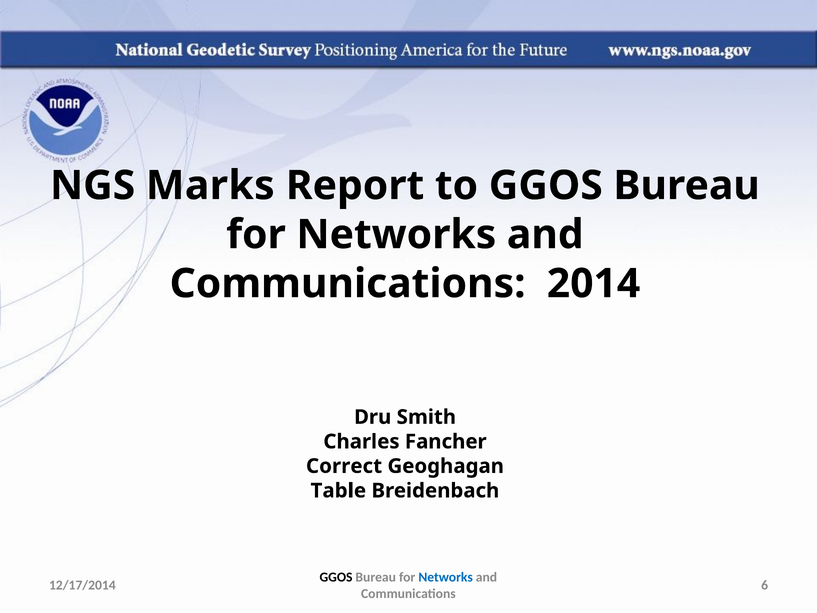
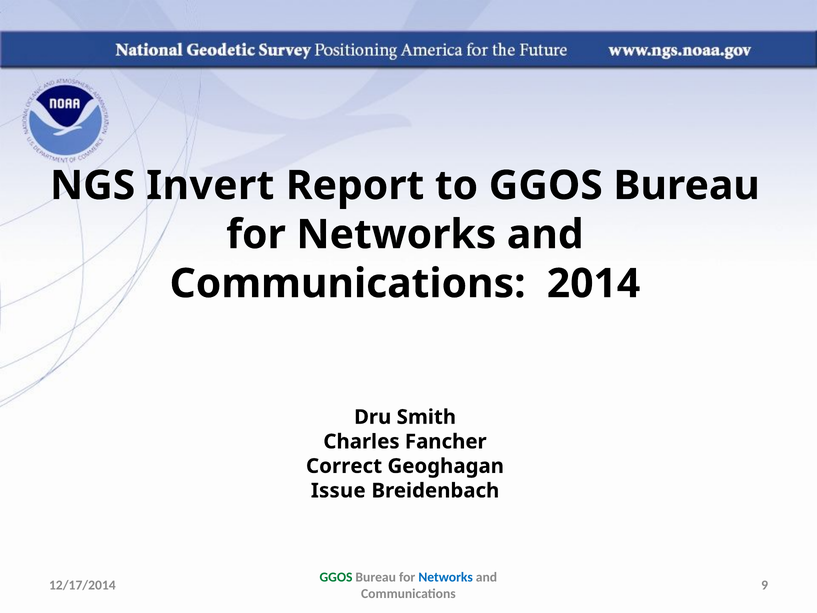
Marks: Marks -> Invert
Table: Table -> Issue
GGOS at (336, 577) colour: black -> green
6: 6 -> 9
